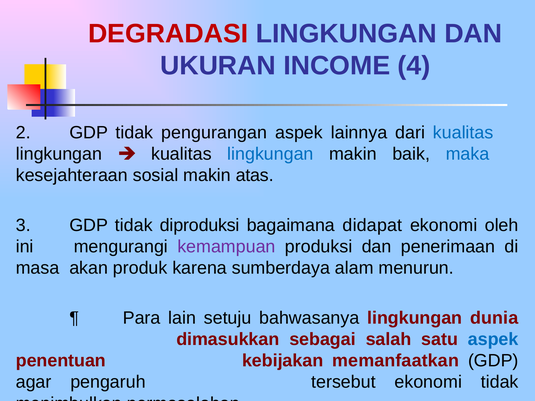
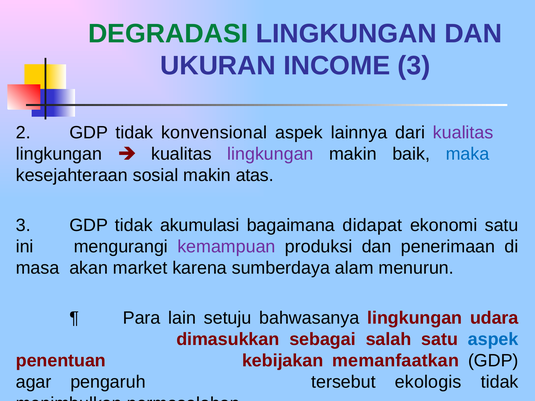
DEGRADASI colour: red -> green
INCOME 4: 4 -> 3
pengurangan: pengurangan -> konvensional
kualitas at (463, 133) colour: blue -> purple
lingkungan at (270, 154) colour: blue -> purple
diproduksi: diproduksi -> akumulasi
ekonomi oleh: oleh -> satu
produk: produk -> market
dunia: dunia -> udara
tersebut ekonomi: ekonomi -> ekologis
